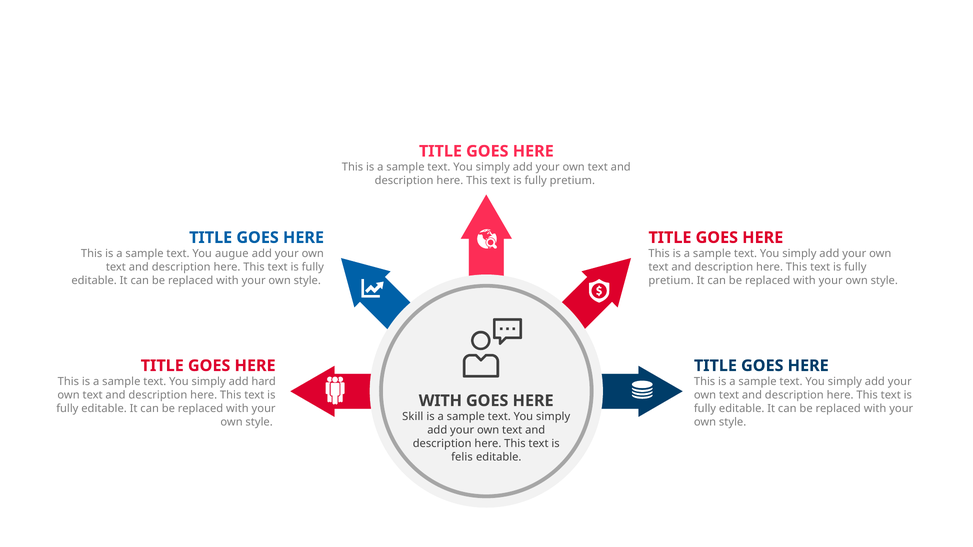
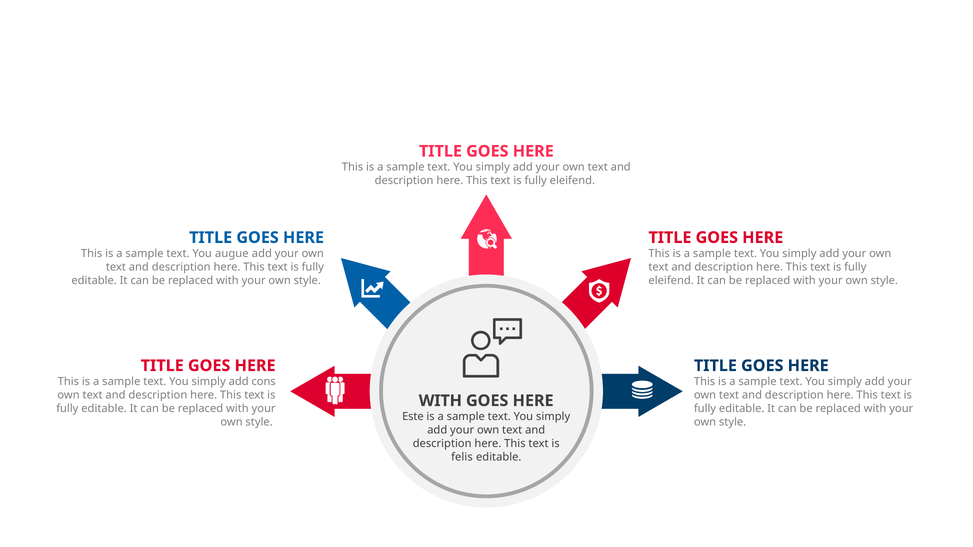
pretium at (572, 181): pretium -> eleifend
pretium at (671, 281): pretium -> eleifend
hard: hard -> cons
Skill: Skill -> Este
